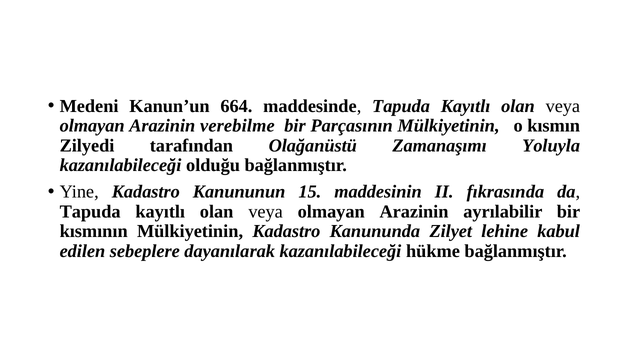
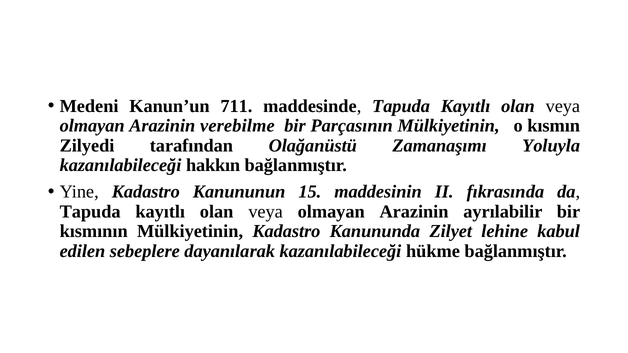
664: 664 -> 711
olduğu: olduğu -> hakkın
